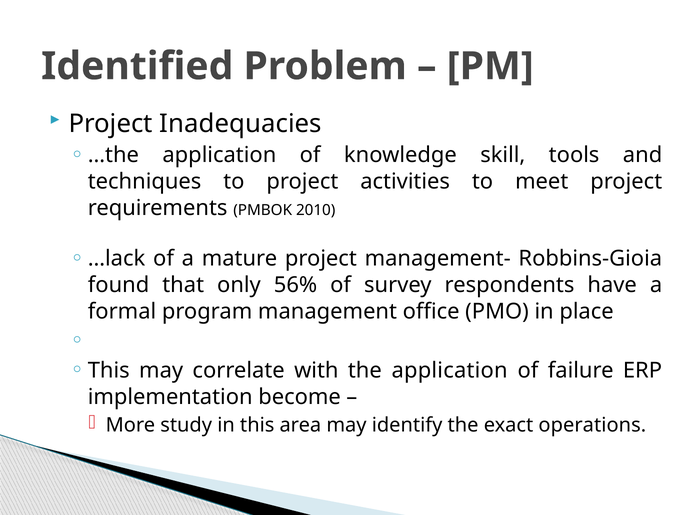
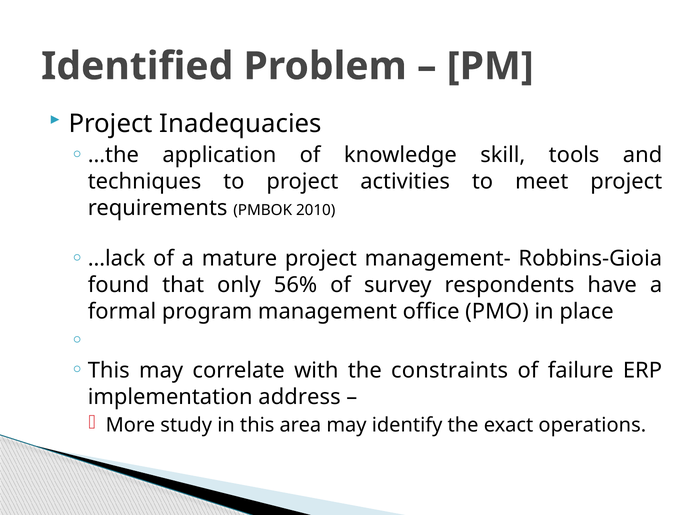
the application: application -> constraints
become: become -> address
